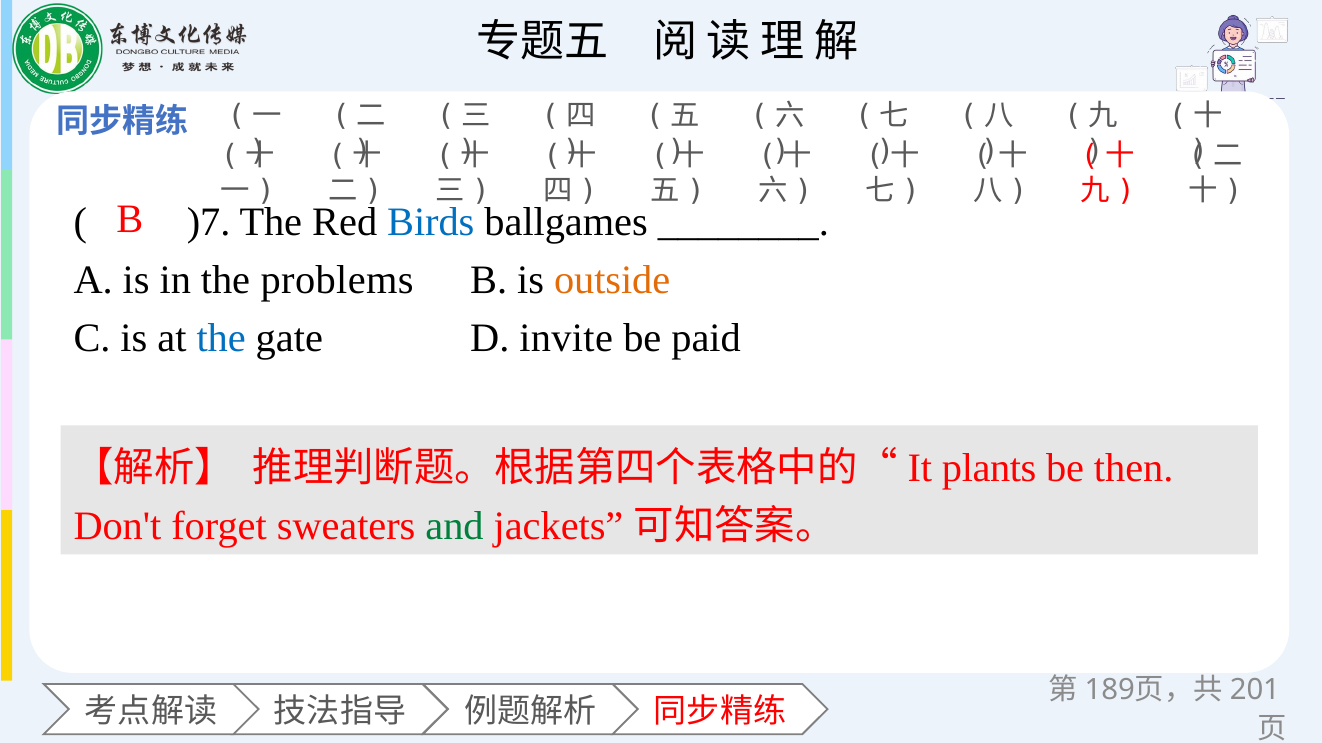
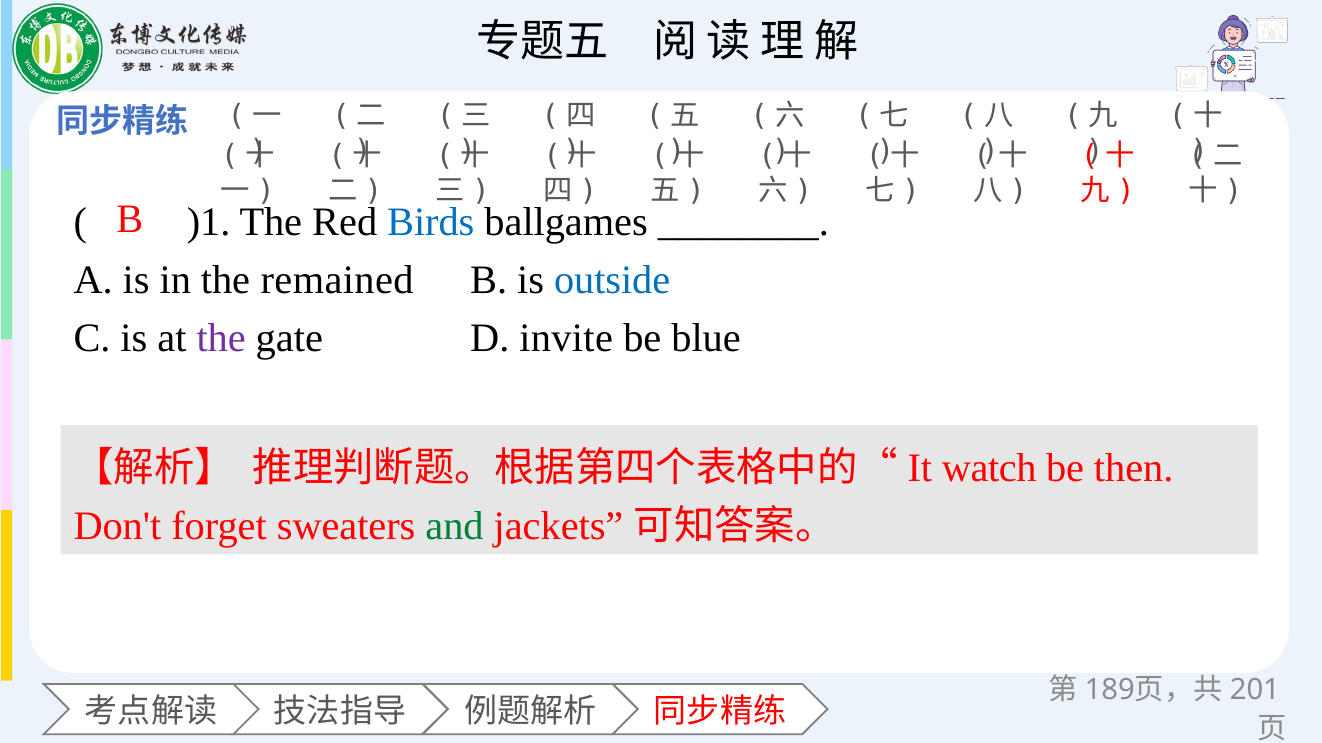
)7: )7 -> )1
problems: problems -> remained
outside colour: orange -> blue
the at (221, 338) colour: blue -> purple
paid: paid -> blue
plants: plants -> watch
